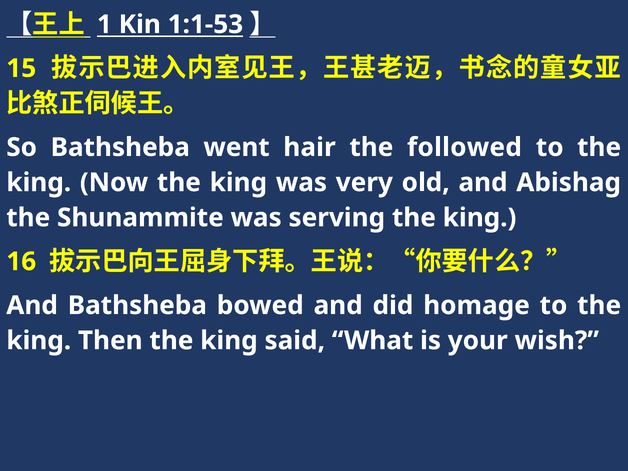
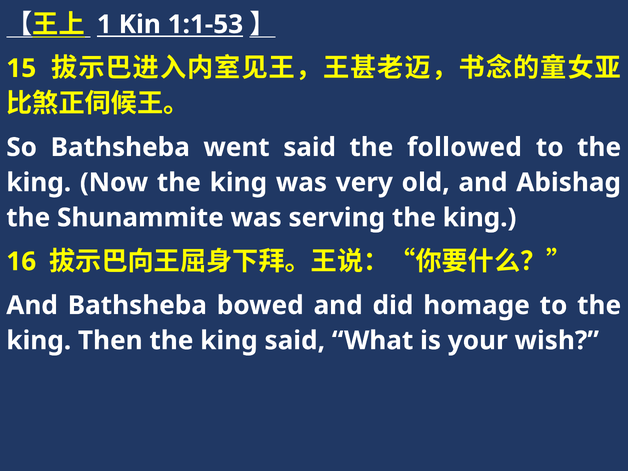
went hair: hair -> said
